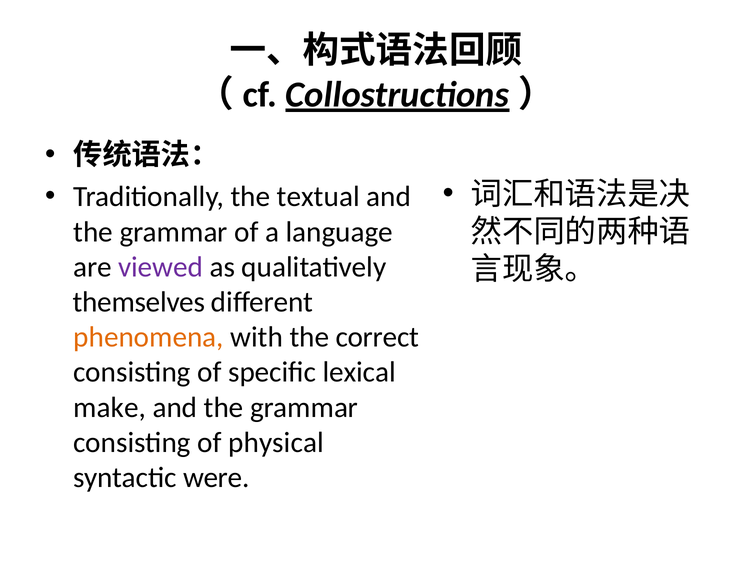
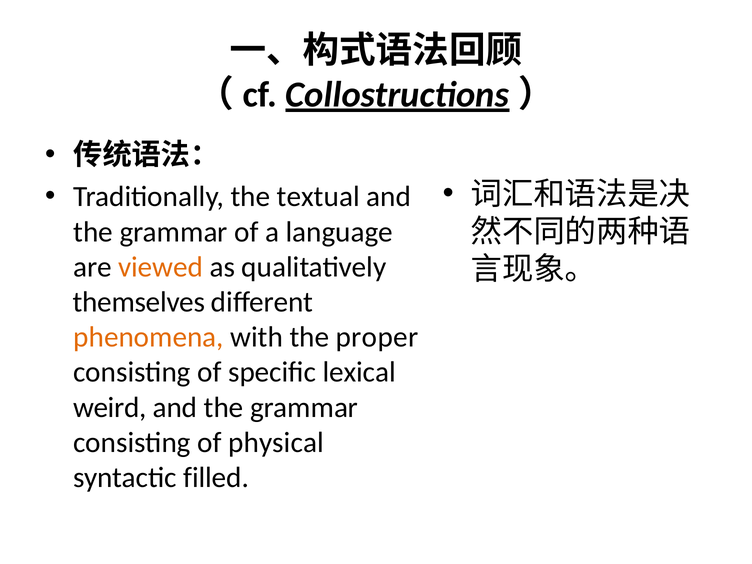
viewed colour: purple -> orange
correct: correct -> proper
make: make -> weird
were: were -> filled
